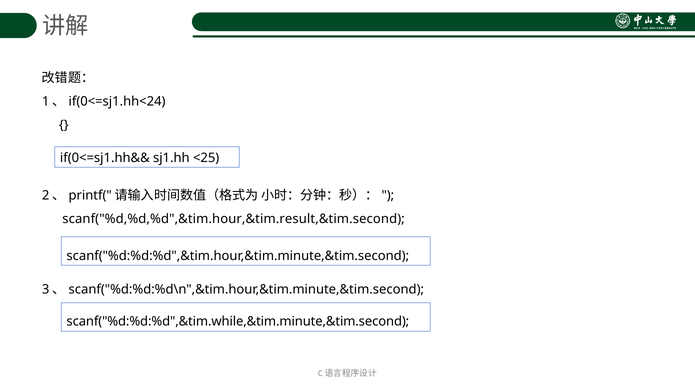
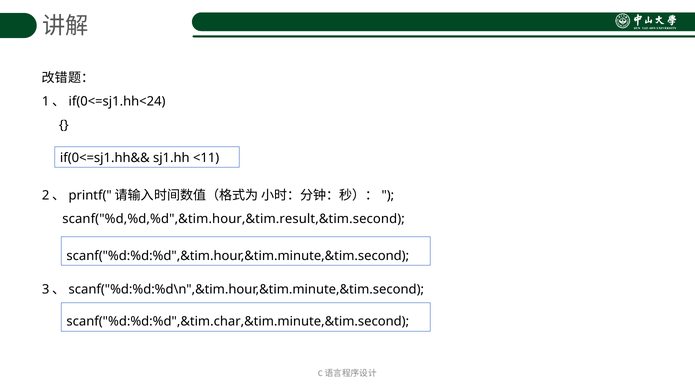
<25: <25 -> <11
scanf("%d:%d:%d",&tim.while,&tim.minute,&tim.second: scanf("%d:%d:%d",&tim.while,&tim.minute,&tim.second -> scanf("%d:%d:%d",&tim.char,&tim.minute,&tim.second
